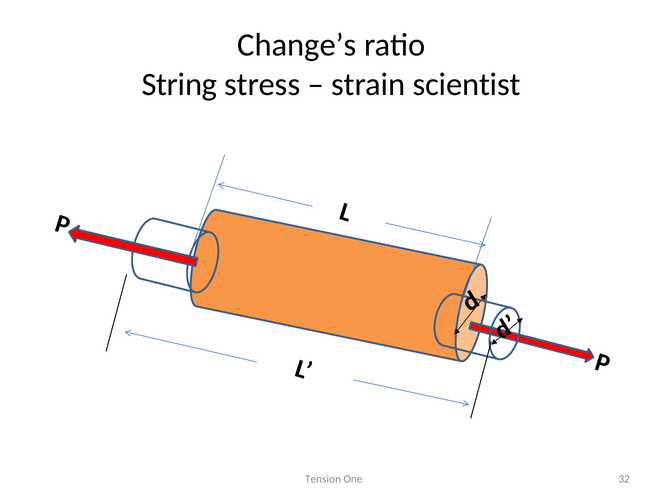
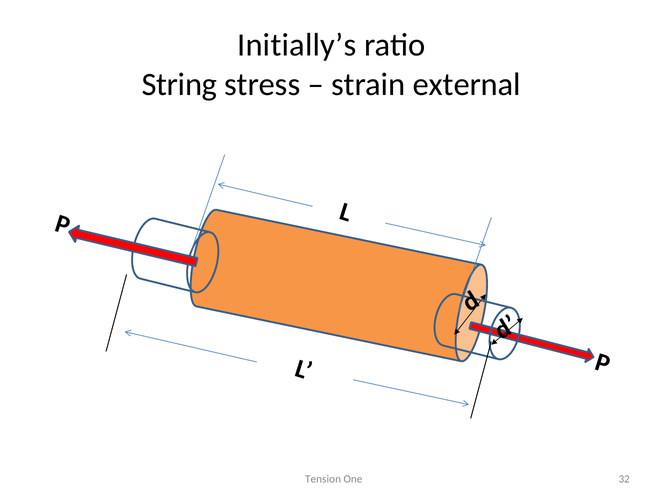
Change’s: Change’s -> Initially’s
scientist: scientist -> external
